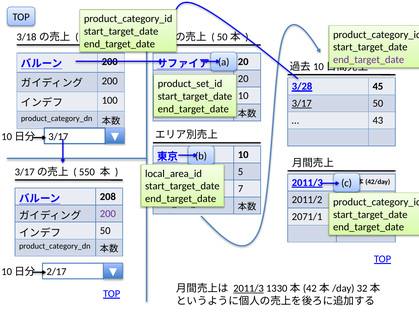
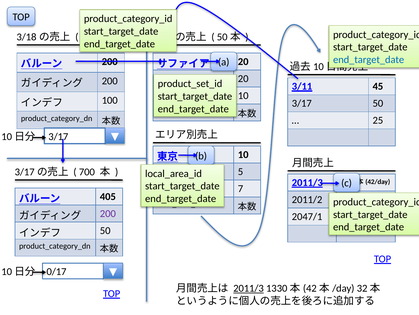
end_target_date at (369, 60) colour: purple -> blue
3/28: 3/28 -> 3/11
3/17 at (302, 103) underline: present -> none
43: 43 -> 25
550: 550 -> 700
208: 208 -> 405
2071/1: 2071/1 -> 2047/1
2/17: 2/17 -> 0/17
